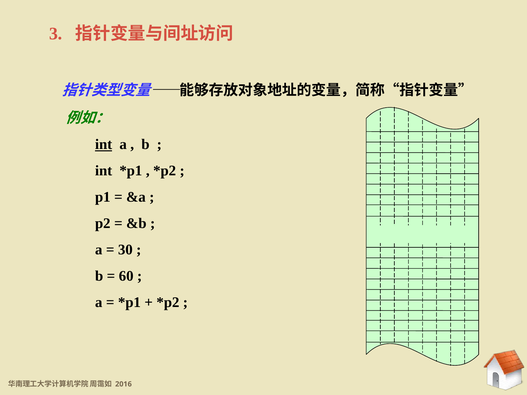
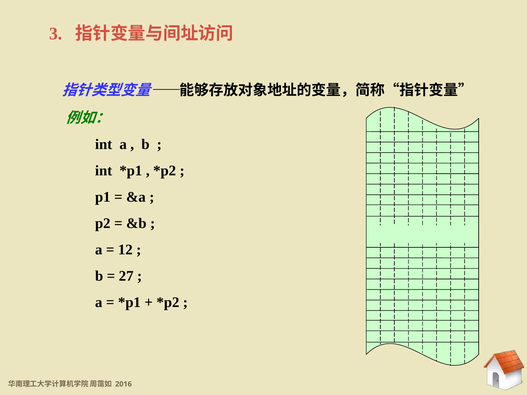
int at (104, 145) underline: present -> none
30: 30 -> 12
60: 60 -> 27
